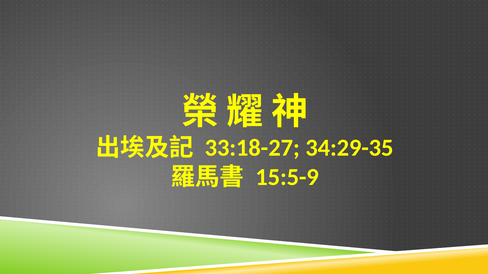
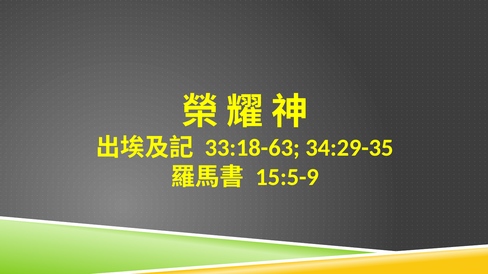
33:18-27: 33:18-27 -> 33:18-63
